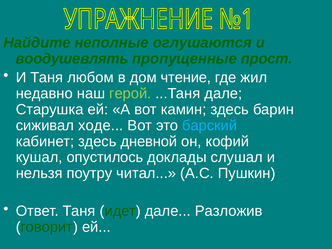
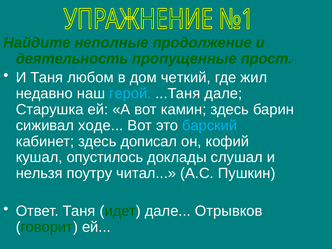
оглушаются: оглушаются -> продолжение
воодушевлять: воодушевлять -> деятельность
чтение: чтение -> четкий
герой colour: light green -> light blue
дневной: дневной -> дописал
Разложив: Разложив -> Отрывков
